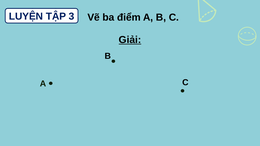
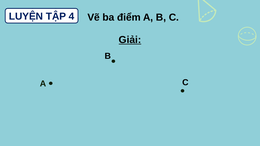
3: 3 -> 4
